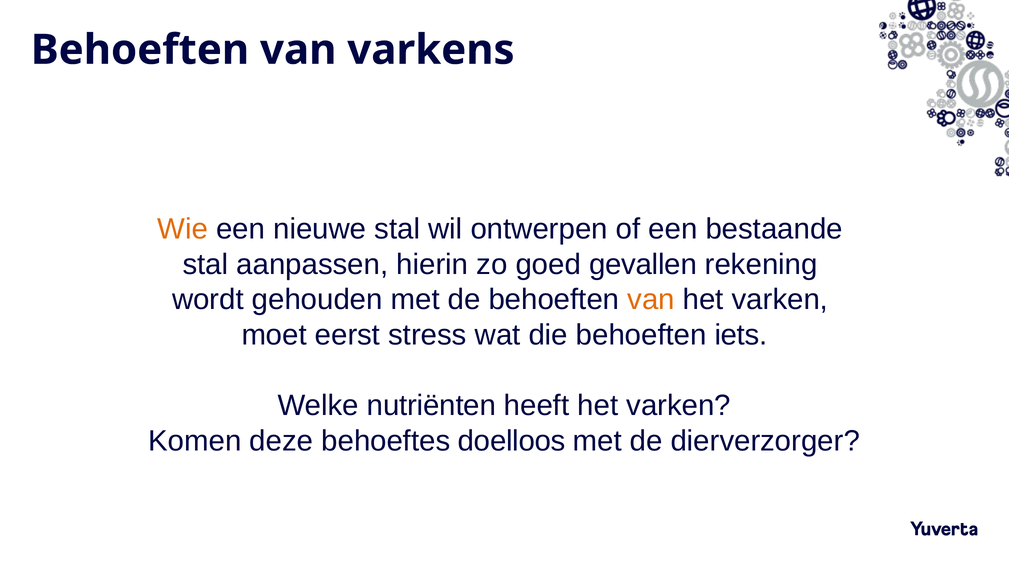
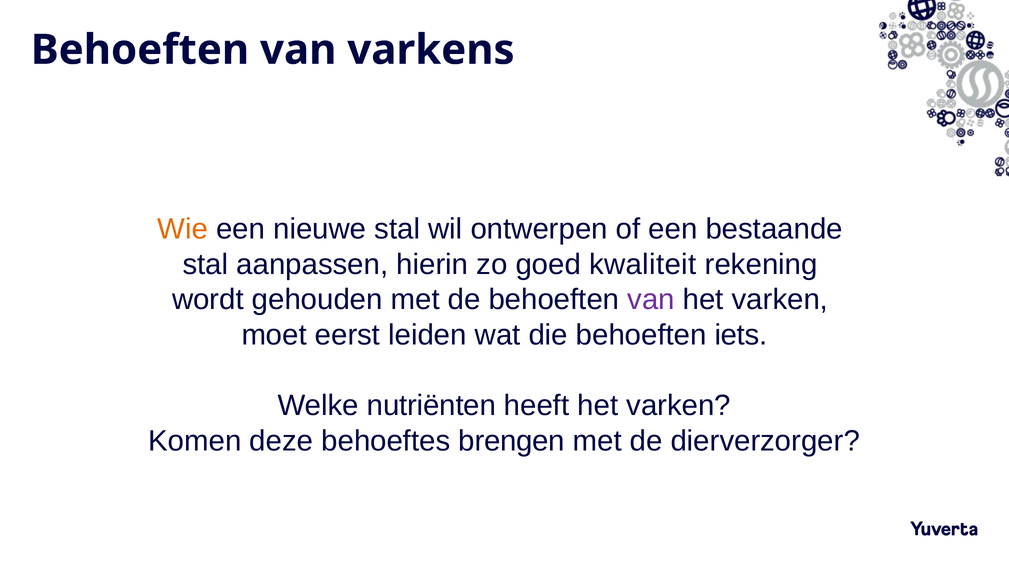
gevallen: gevallen -> kwaliteit
van at (651, 300) colour: orange -> purple
stress: stress -> leiden
doelloos: doelloos -> brengen
